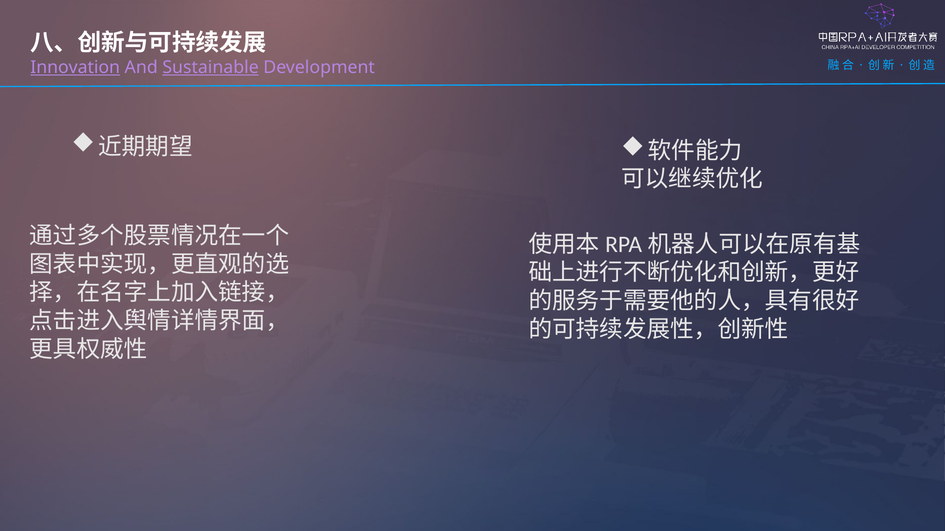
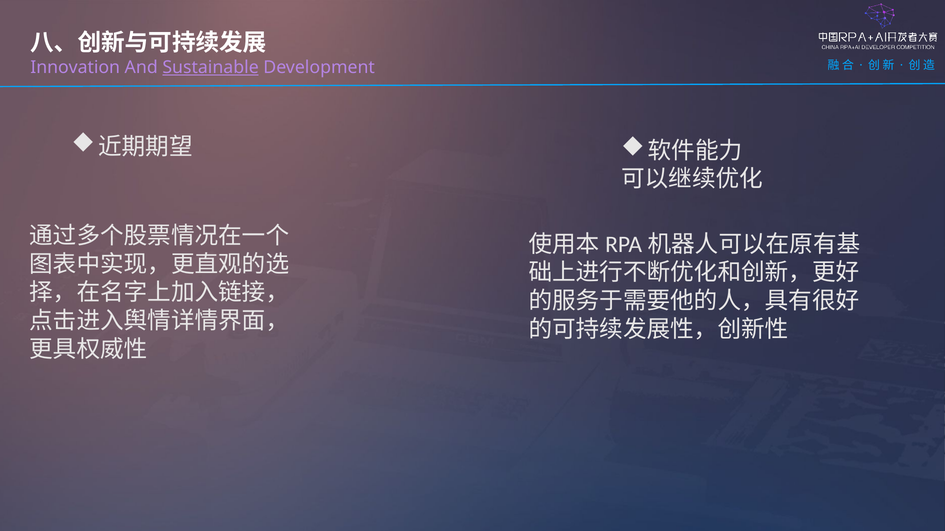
Innovation underline: present -> none
